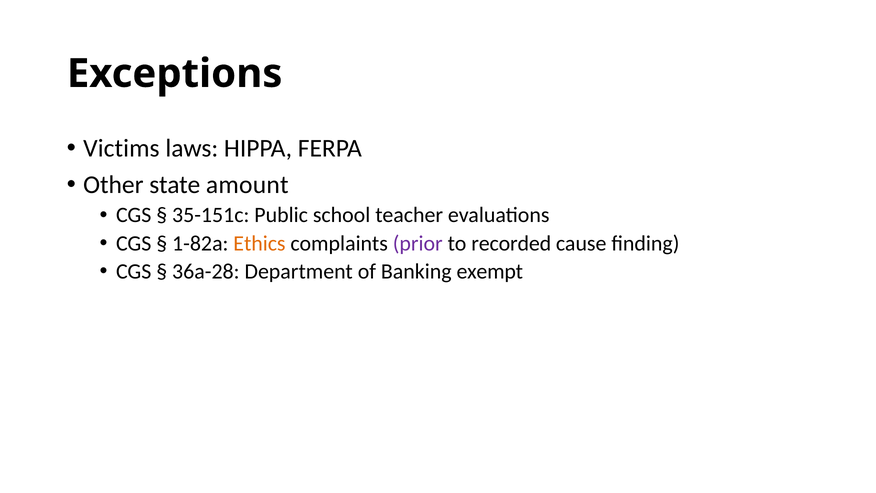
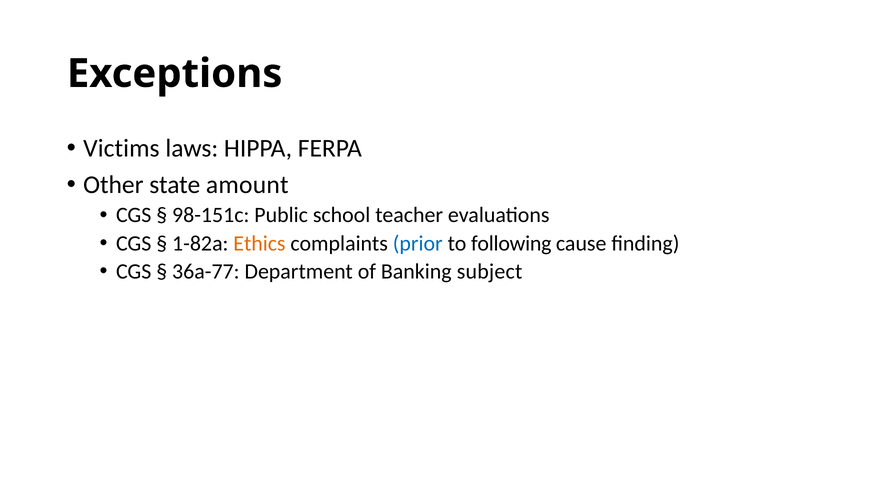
35-151c: 35-151c -> 98-151c
prior colour: purple -> blue
recorded: recorded -> following
36a-28: 36a-28 -> 36a-77
exempt: exempt -> subject
